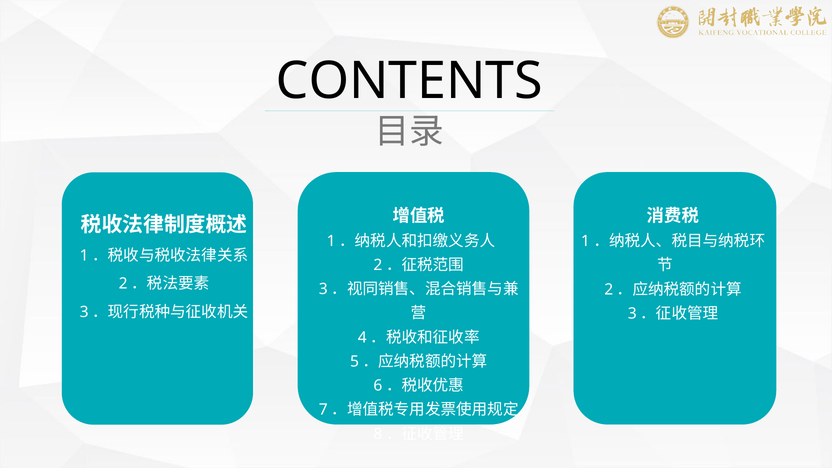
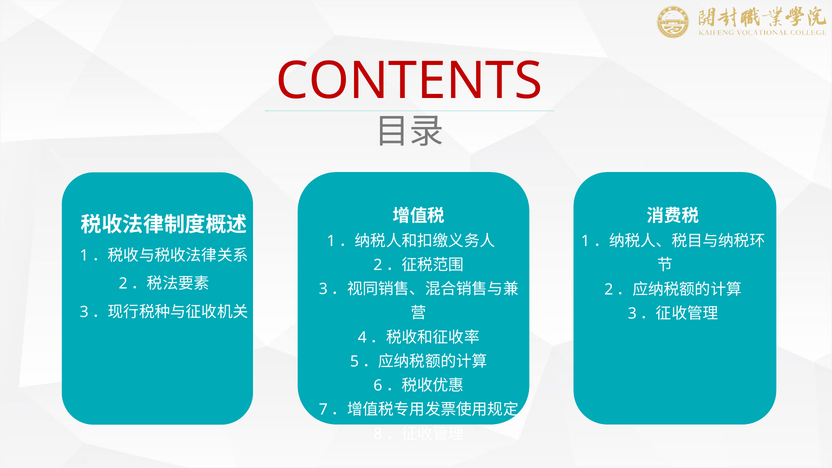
CONTENTS colour: black -> red
